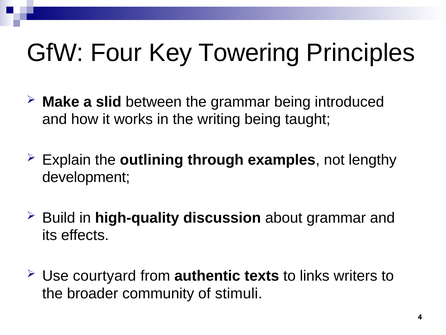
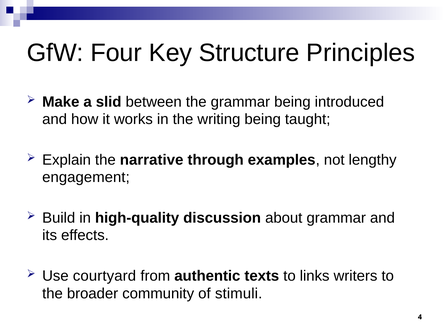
Towering: Towering -> Structure
outlining: outlining -> narrative
development: development -> engagement
